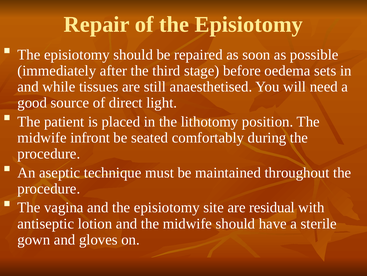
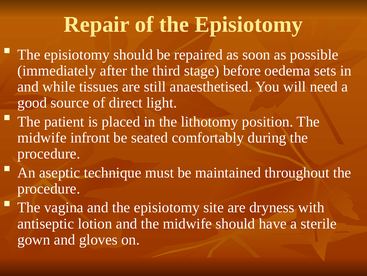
residual: residual -> dryness
